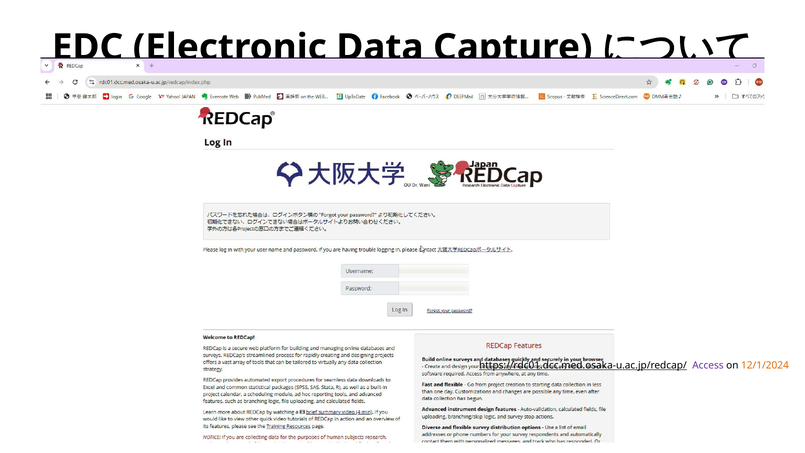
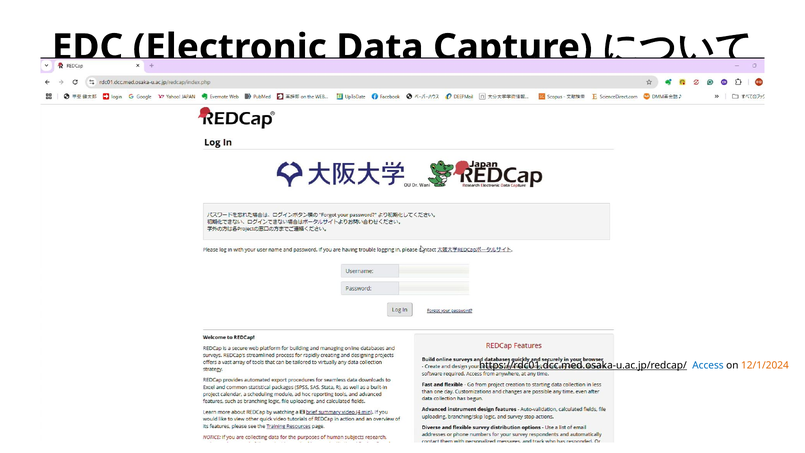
Access colour: purple -> blue
